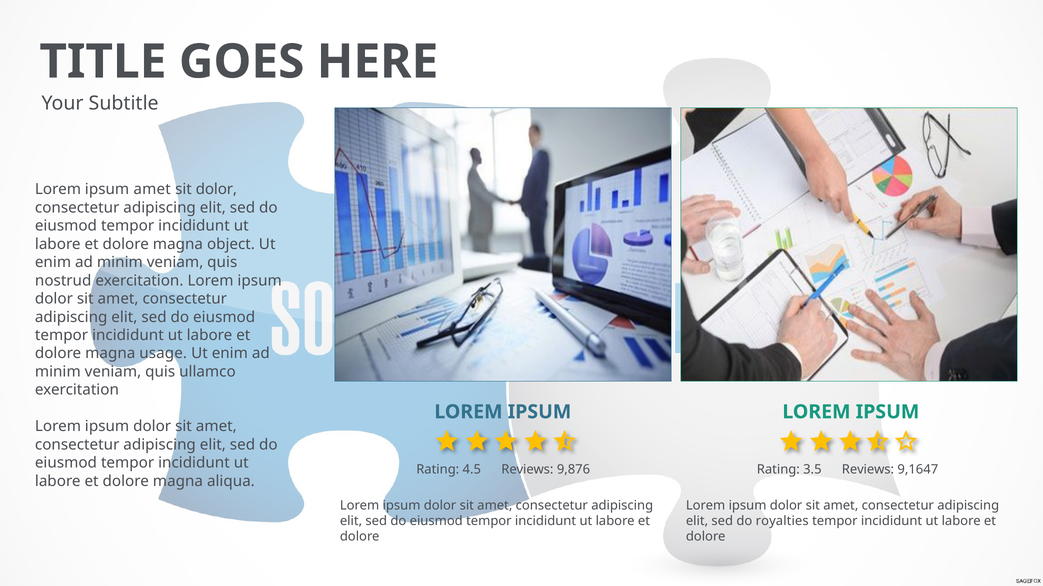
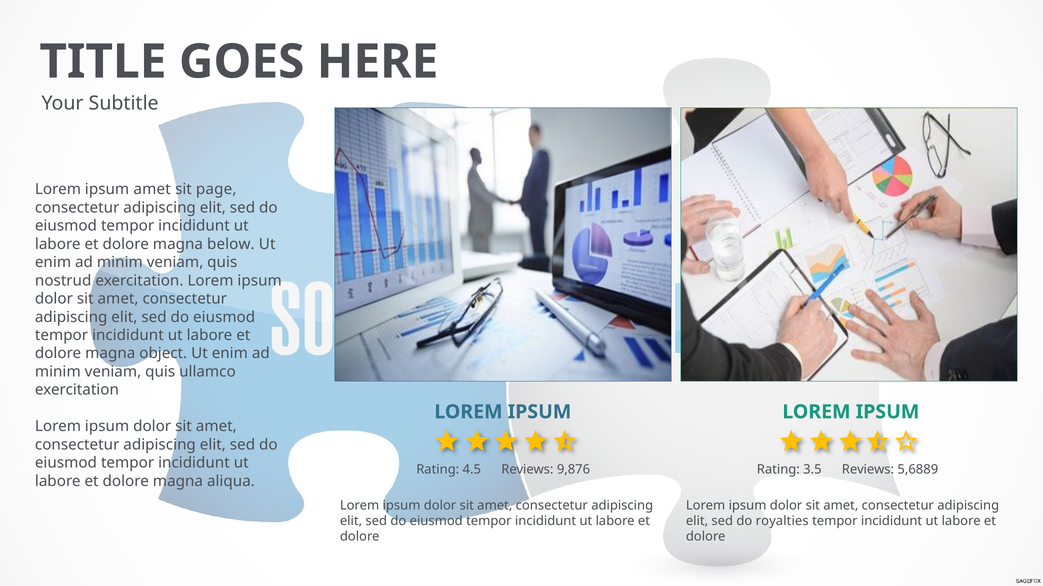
sit dolor: dolor -> page
object: object -> below
usage: usage -> object
9,1647: 9,1647 -> 5,6889
